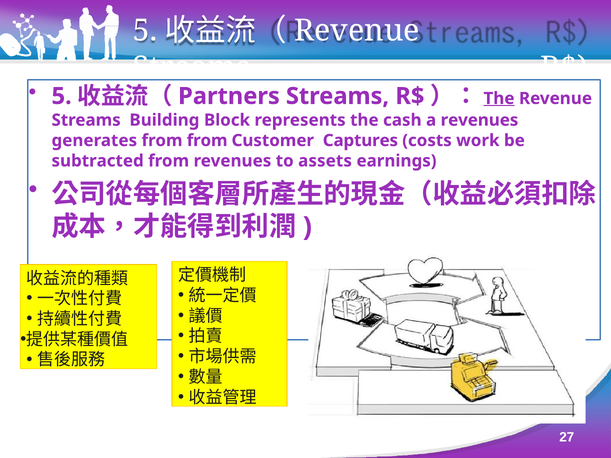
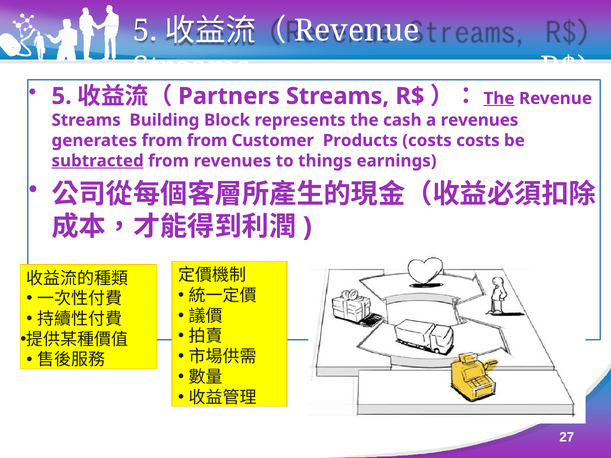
Captures: Captures -> Products
costs work: work -> costs
subtracted underline: none -> present
assets: assets -> things
